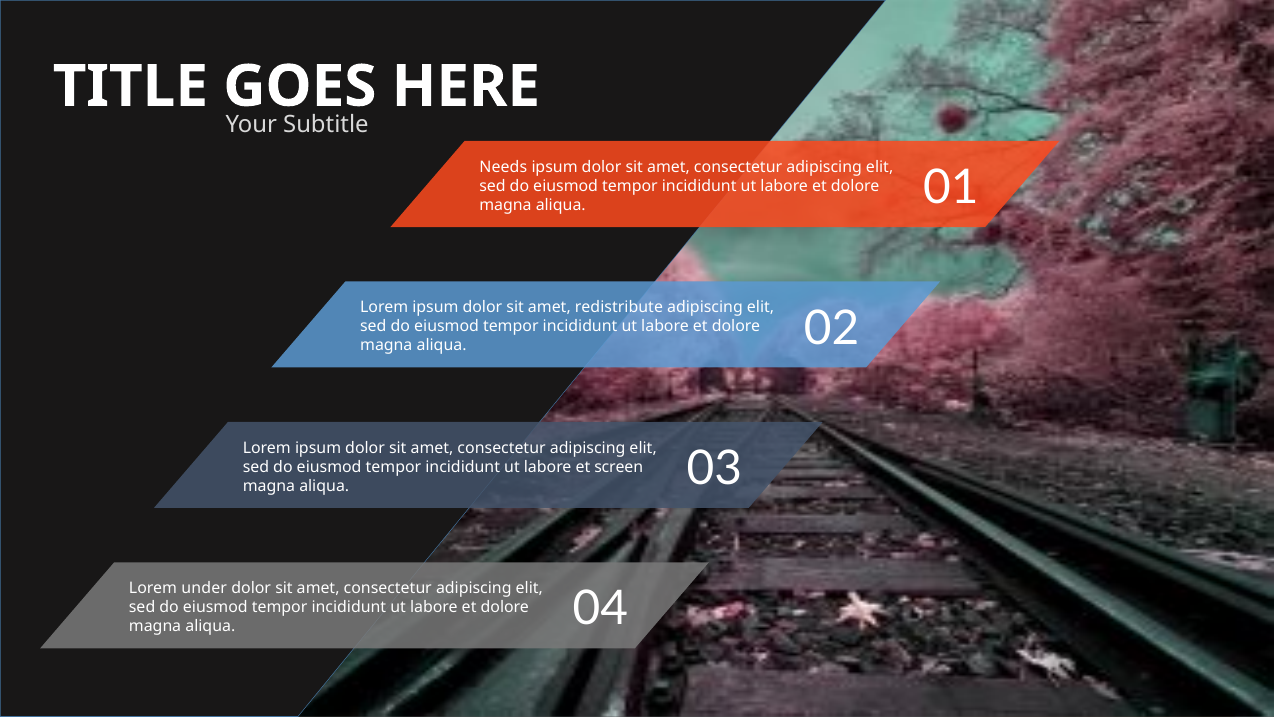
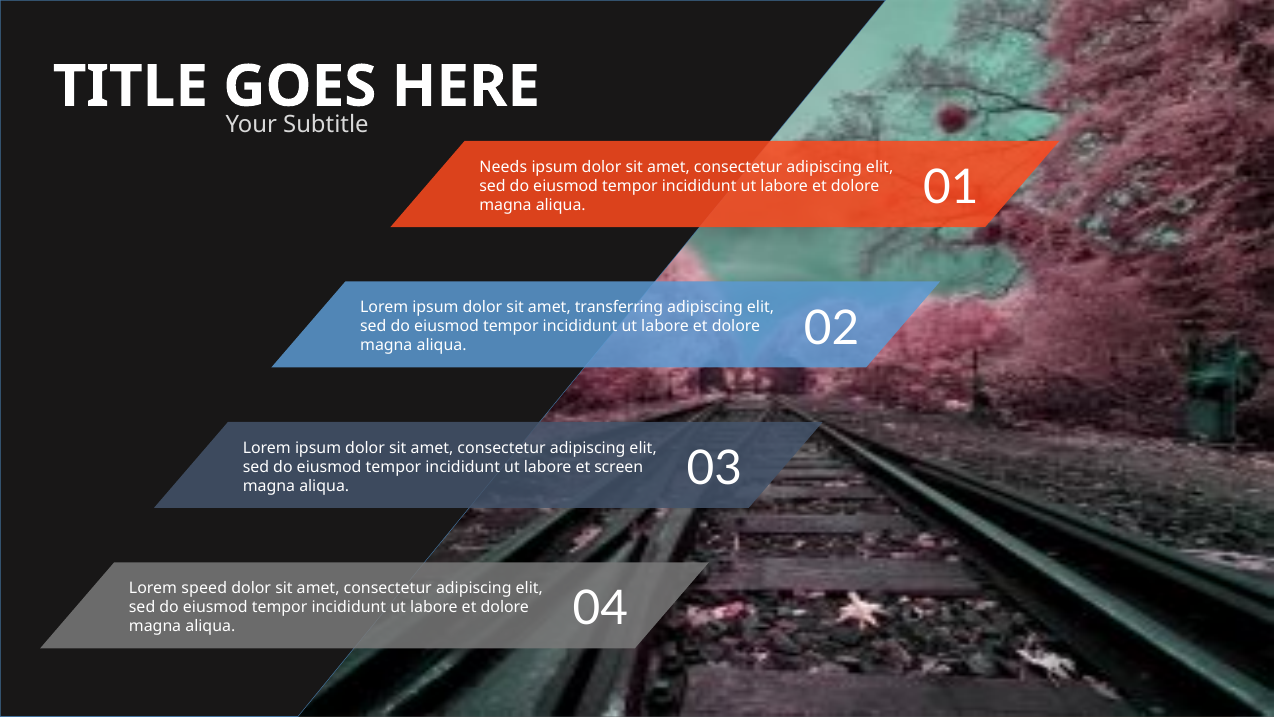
redistribute: redistribute -> transferring
under: under -> speed
